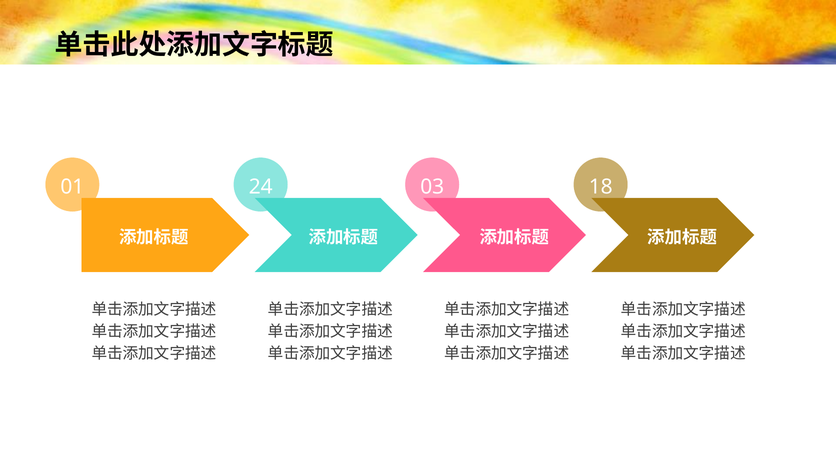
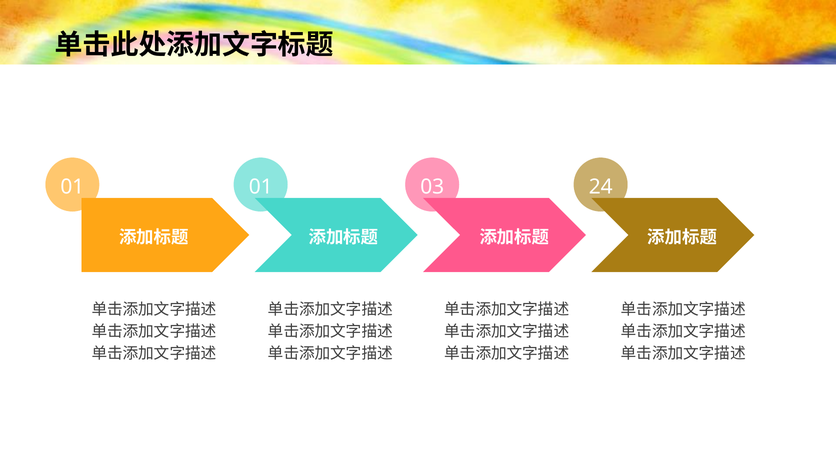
01 24: 24 -> 01
18: 18 -> 24
